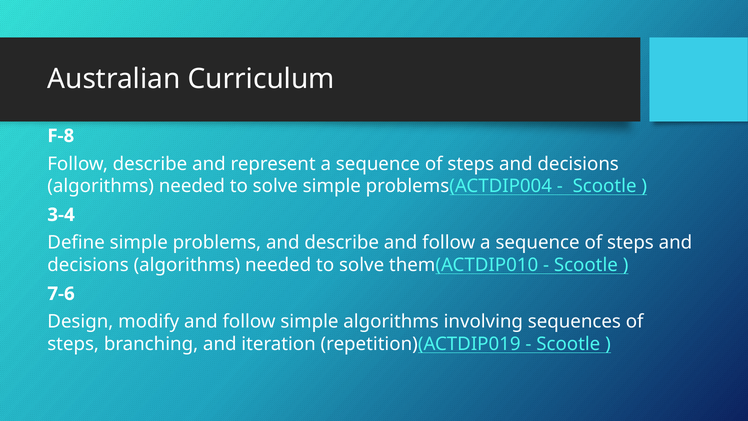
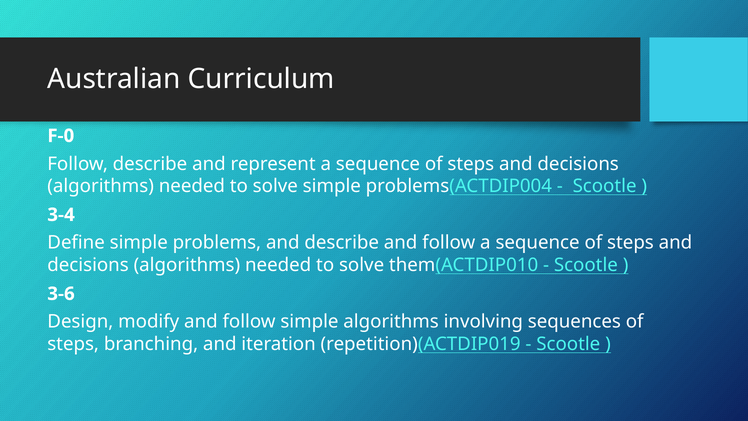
F-8: F-8 -> F-0
7-6: 7-6 -> 3-6
